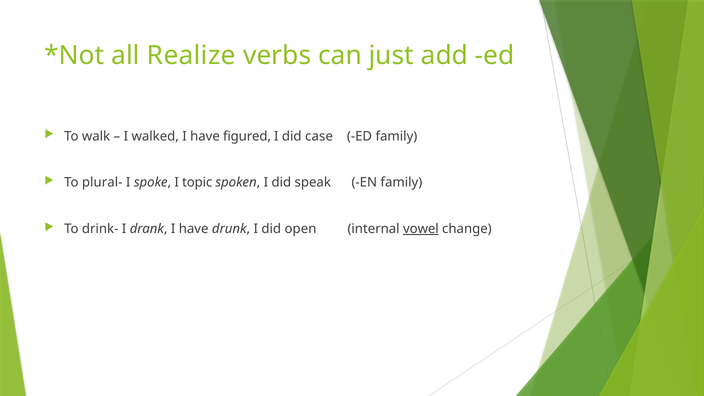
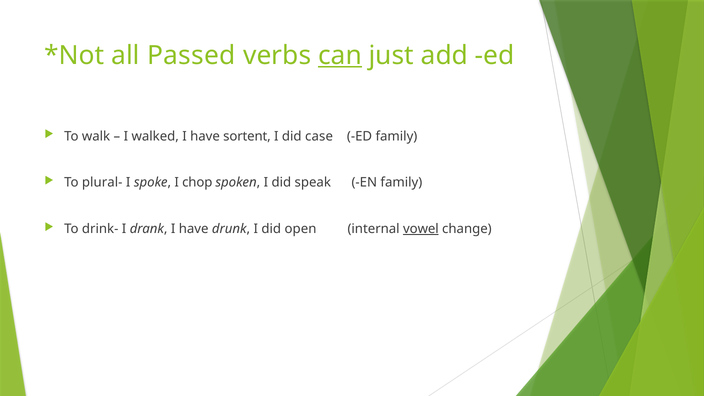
Realize: Realize -> Passed
can underline: none -> present
figured: figured -> sortent
topic: topic -> chop
